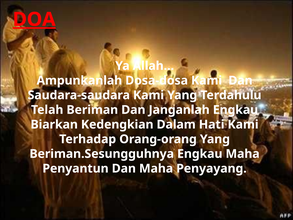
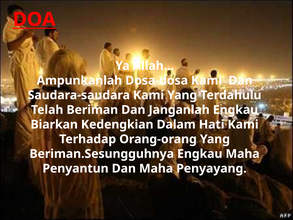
DOA underline: present -> none
